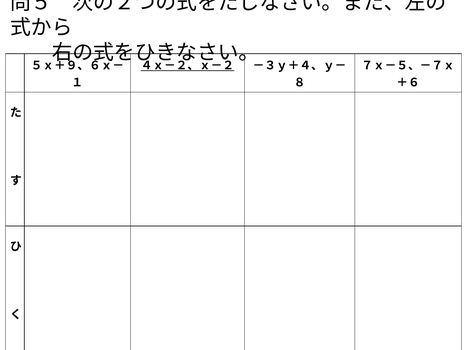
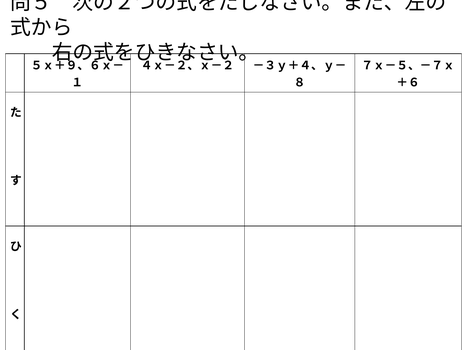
４ｘ－２、ｘ－２ underline: present -> none
